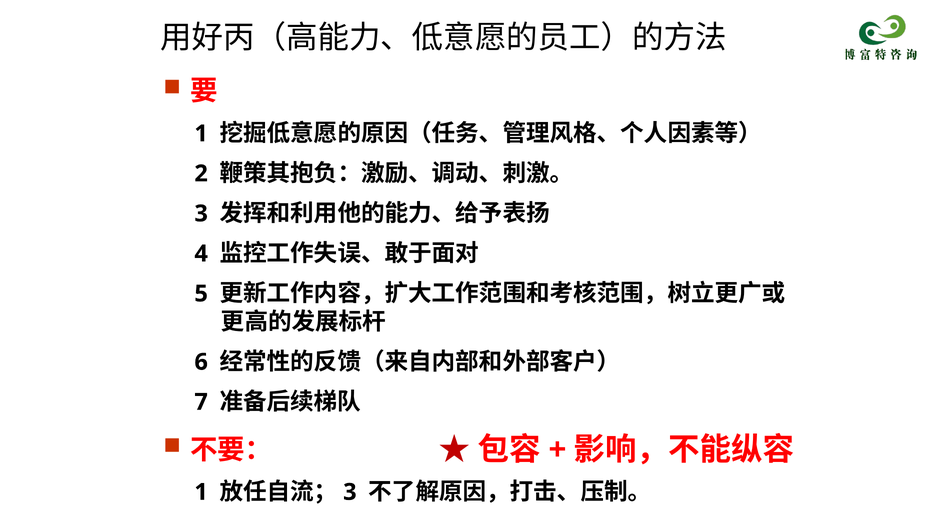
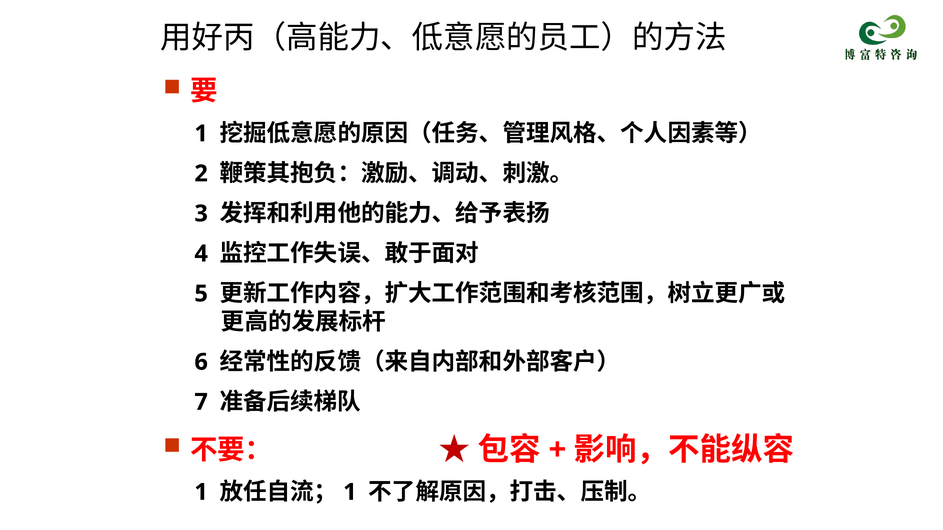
3 at (350, 492): 3 -> 1
